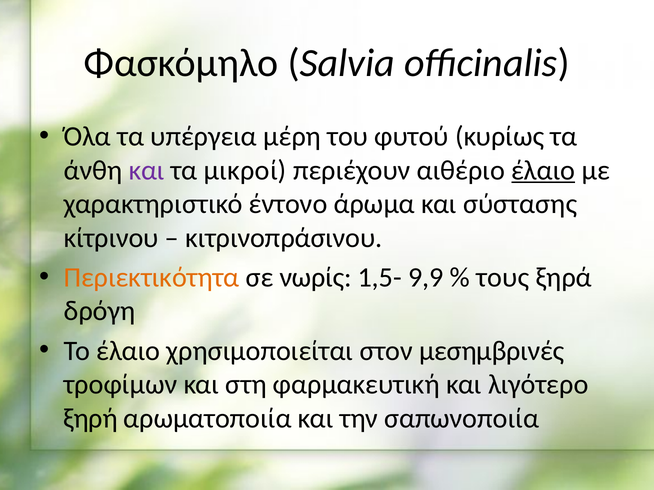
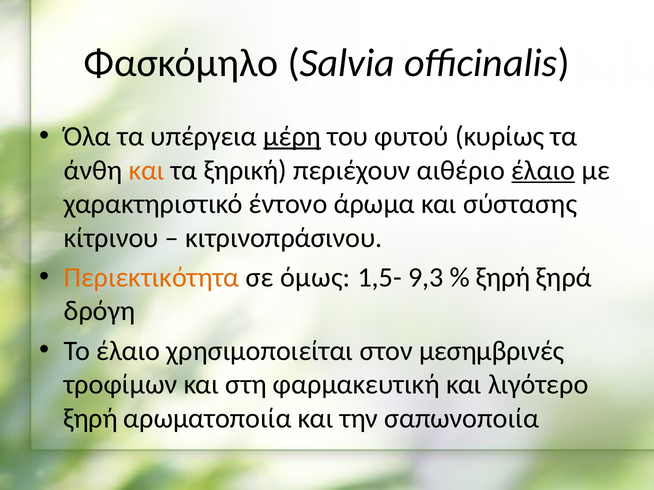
μέρη underline: none -> present
και at (147, 170) colour: purple -> orange
μικροί: μικροί -> ξηρική
νωρίς: νωρίς -> όμως
9,9: 9,9 -> 9,3
τους at (503, 278): τους -> ξηρή
